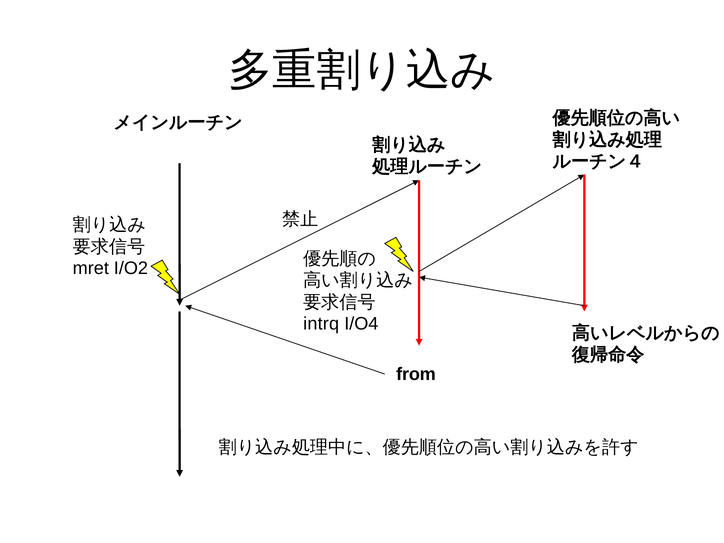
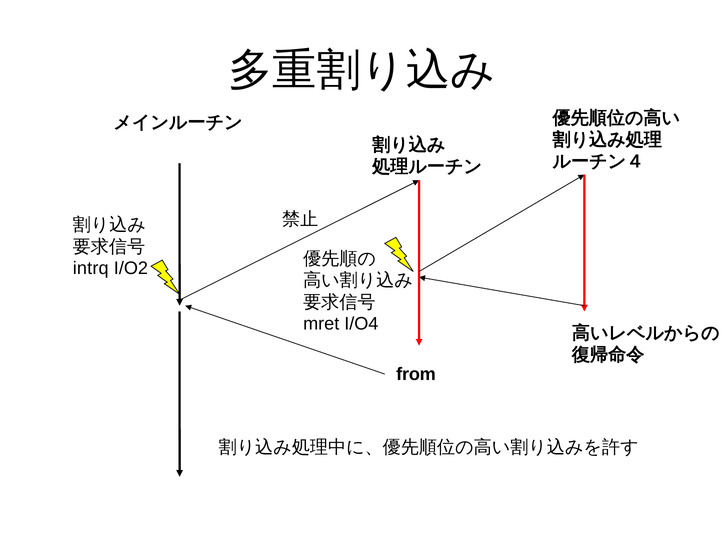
mret: mret -> intrq
intrq: intrq -> mret
